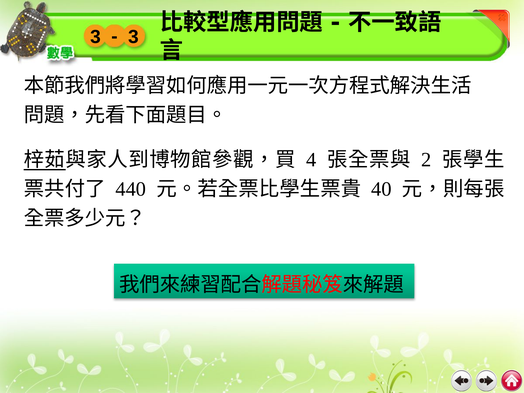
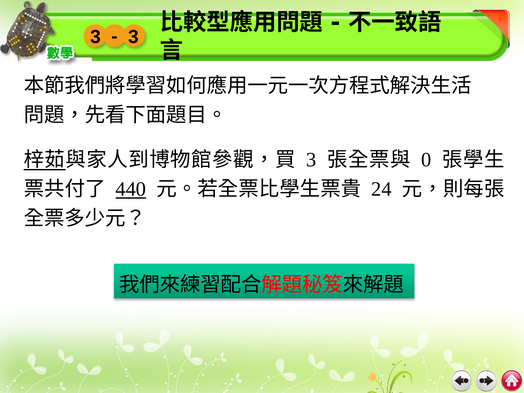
4 at (311, 160): 4 -> 3
2: 2 -> 0
440 underline: none -> present
40: 40 -> 24
